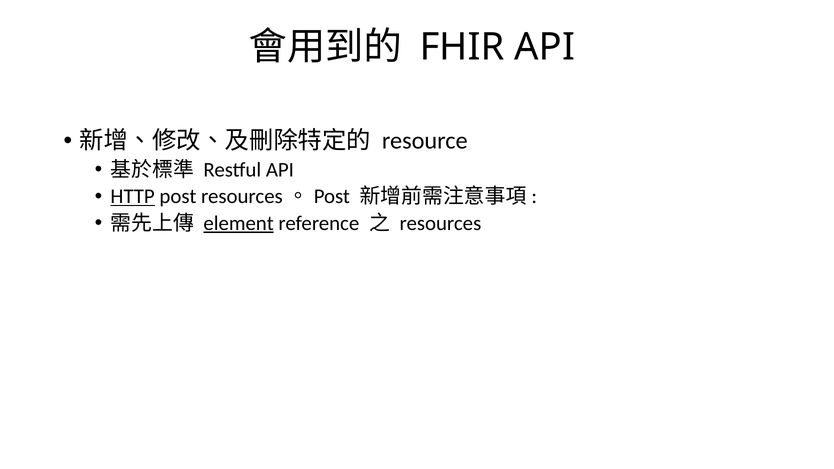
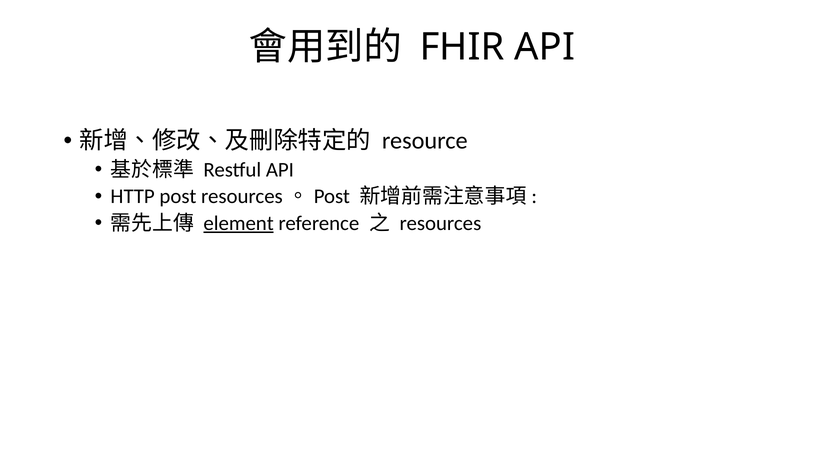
HTTP underline: present -> none
